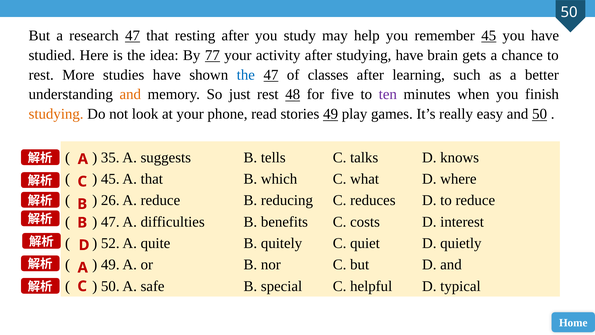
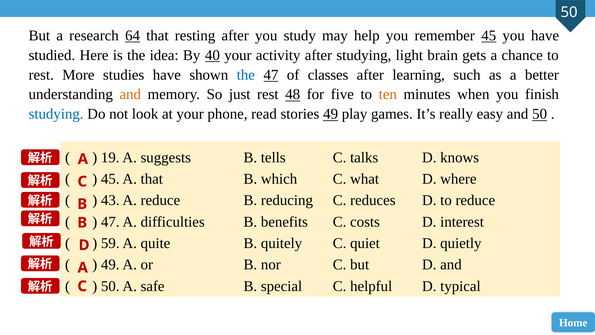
research 47: 47 -> 64
77: 77 -> 40
studying have: have -> light
ten colour: purple -> orange
studying at (56, 114) colour: orange -> blue
35: 35 -> 19
26: 26 -> 43
52: 52 -> 59
